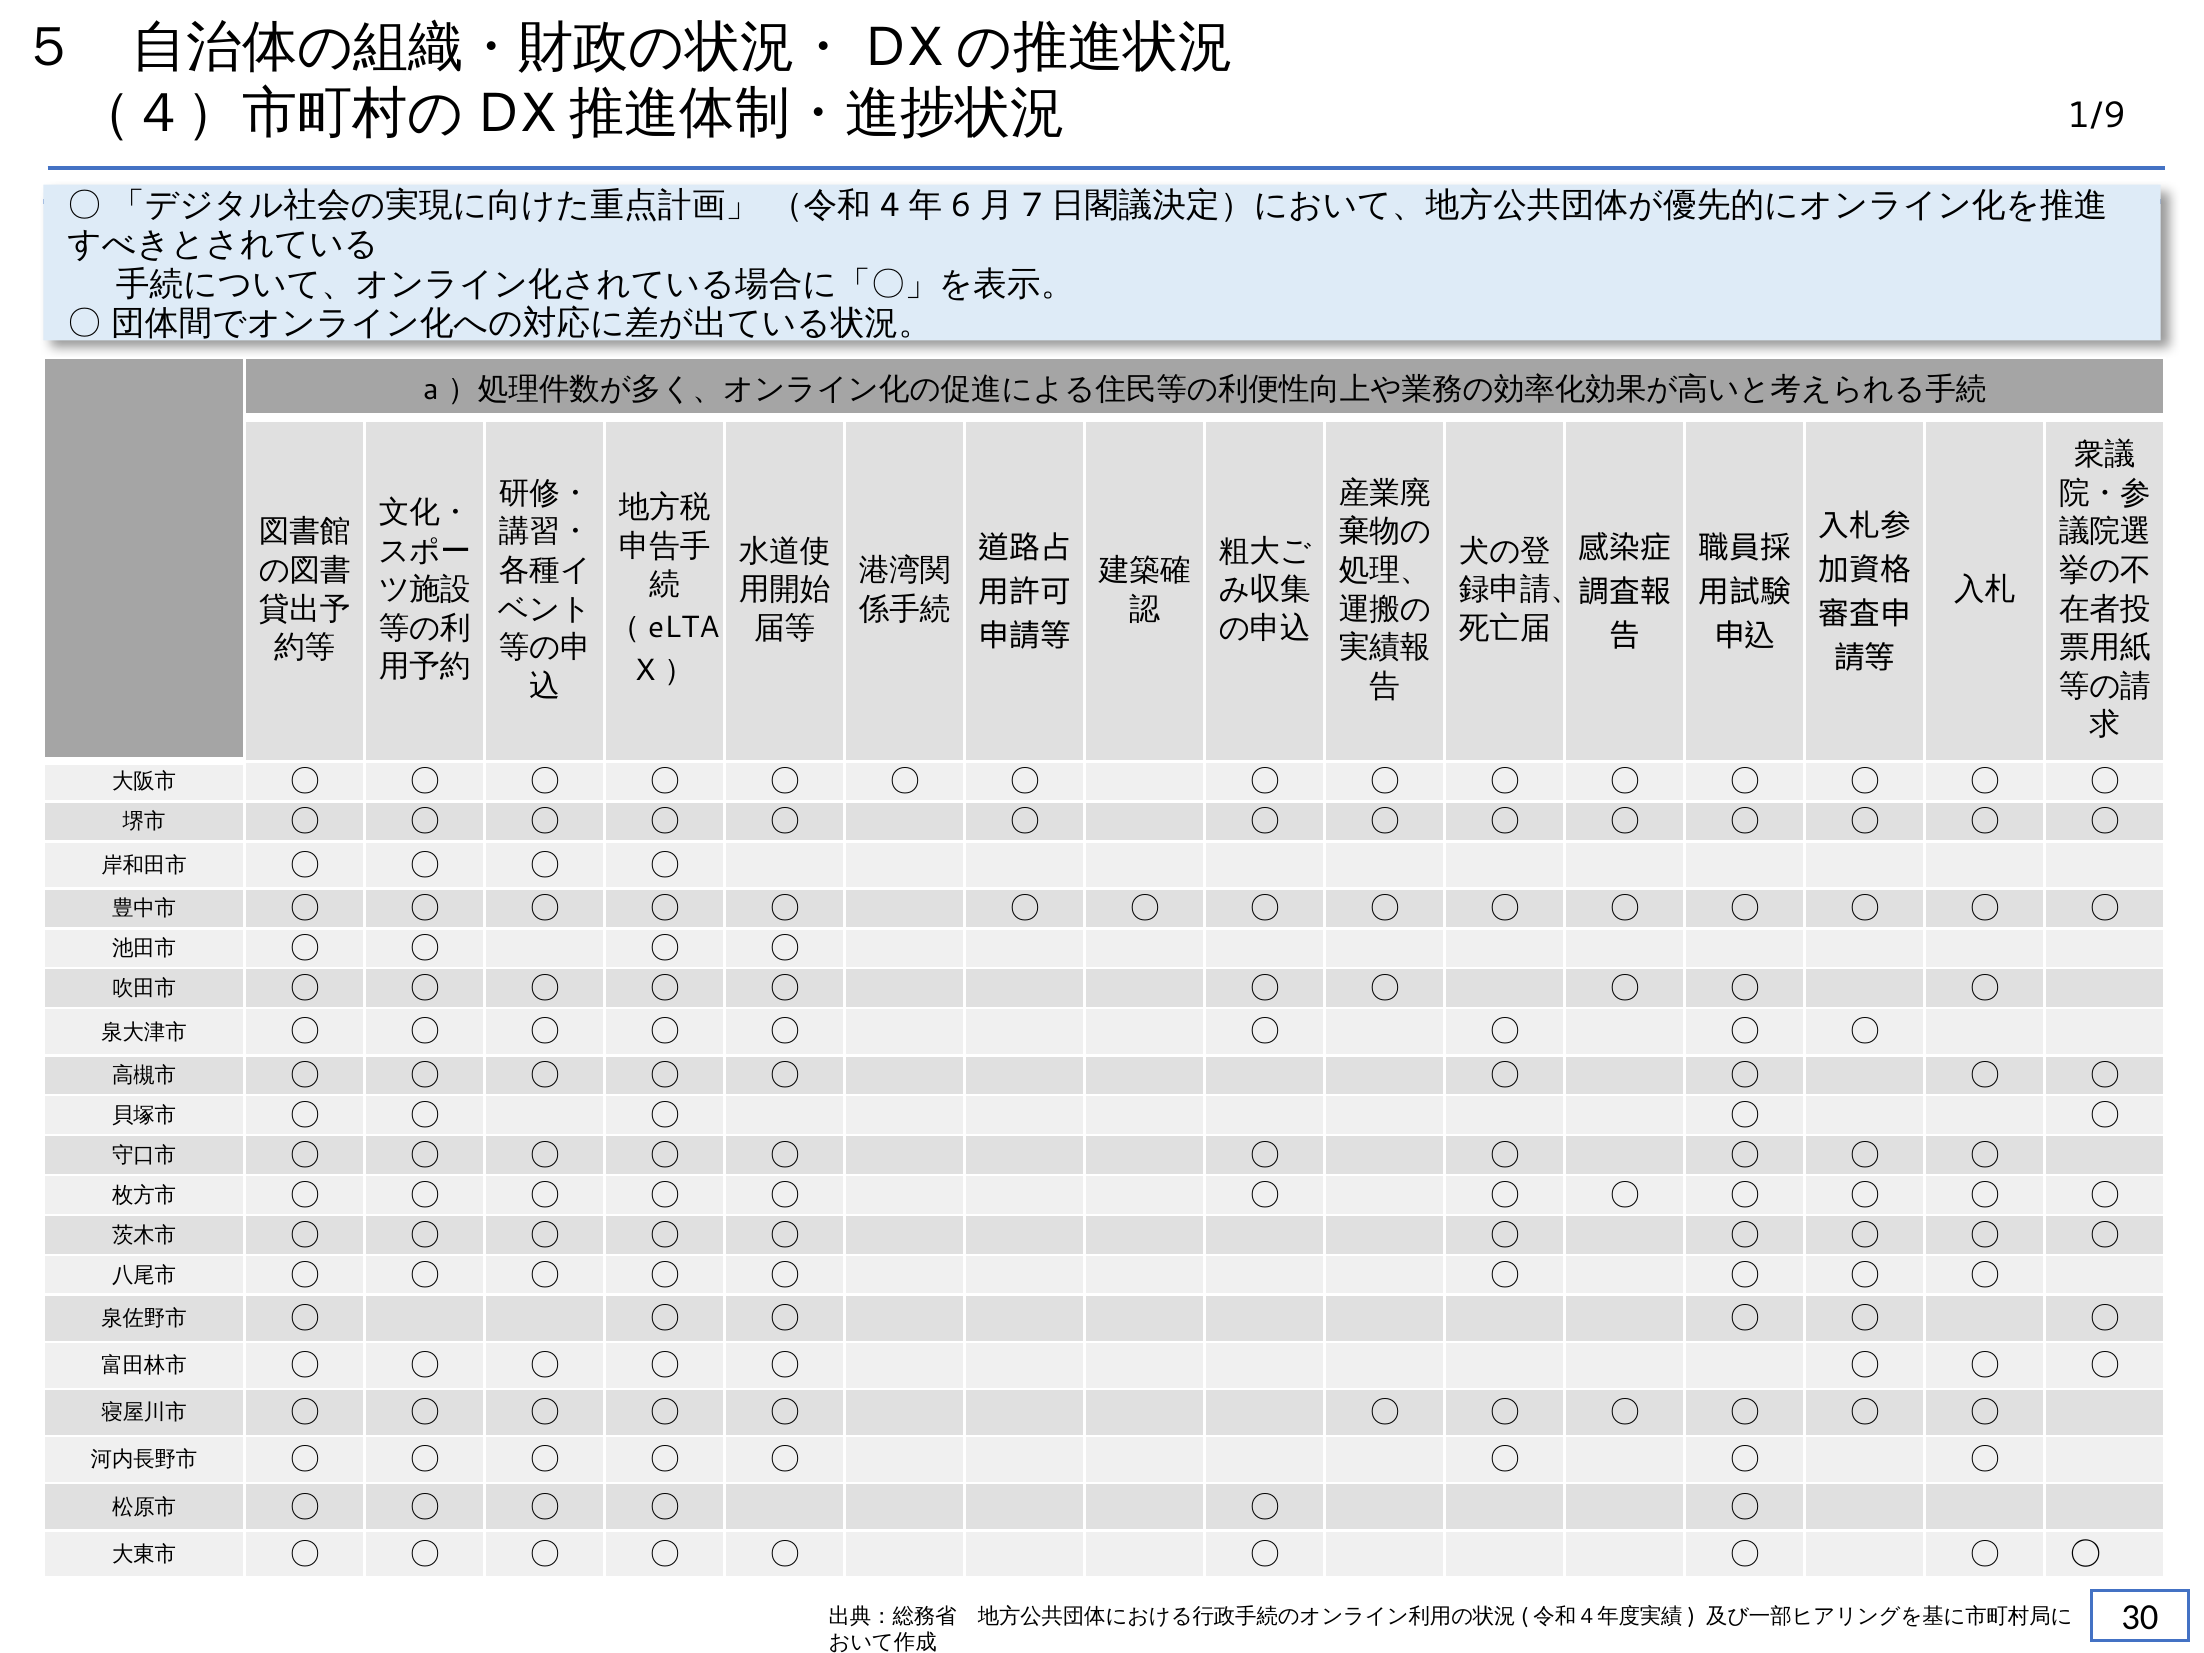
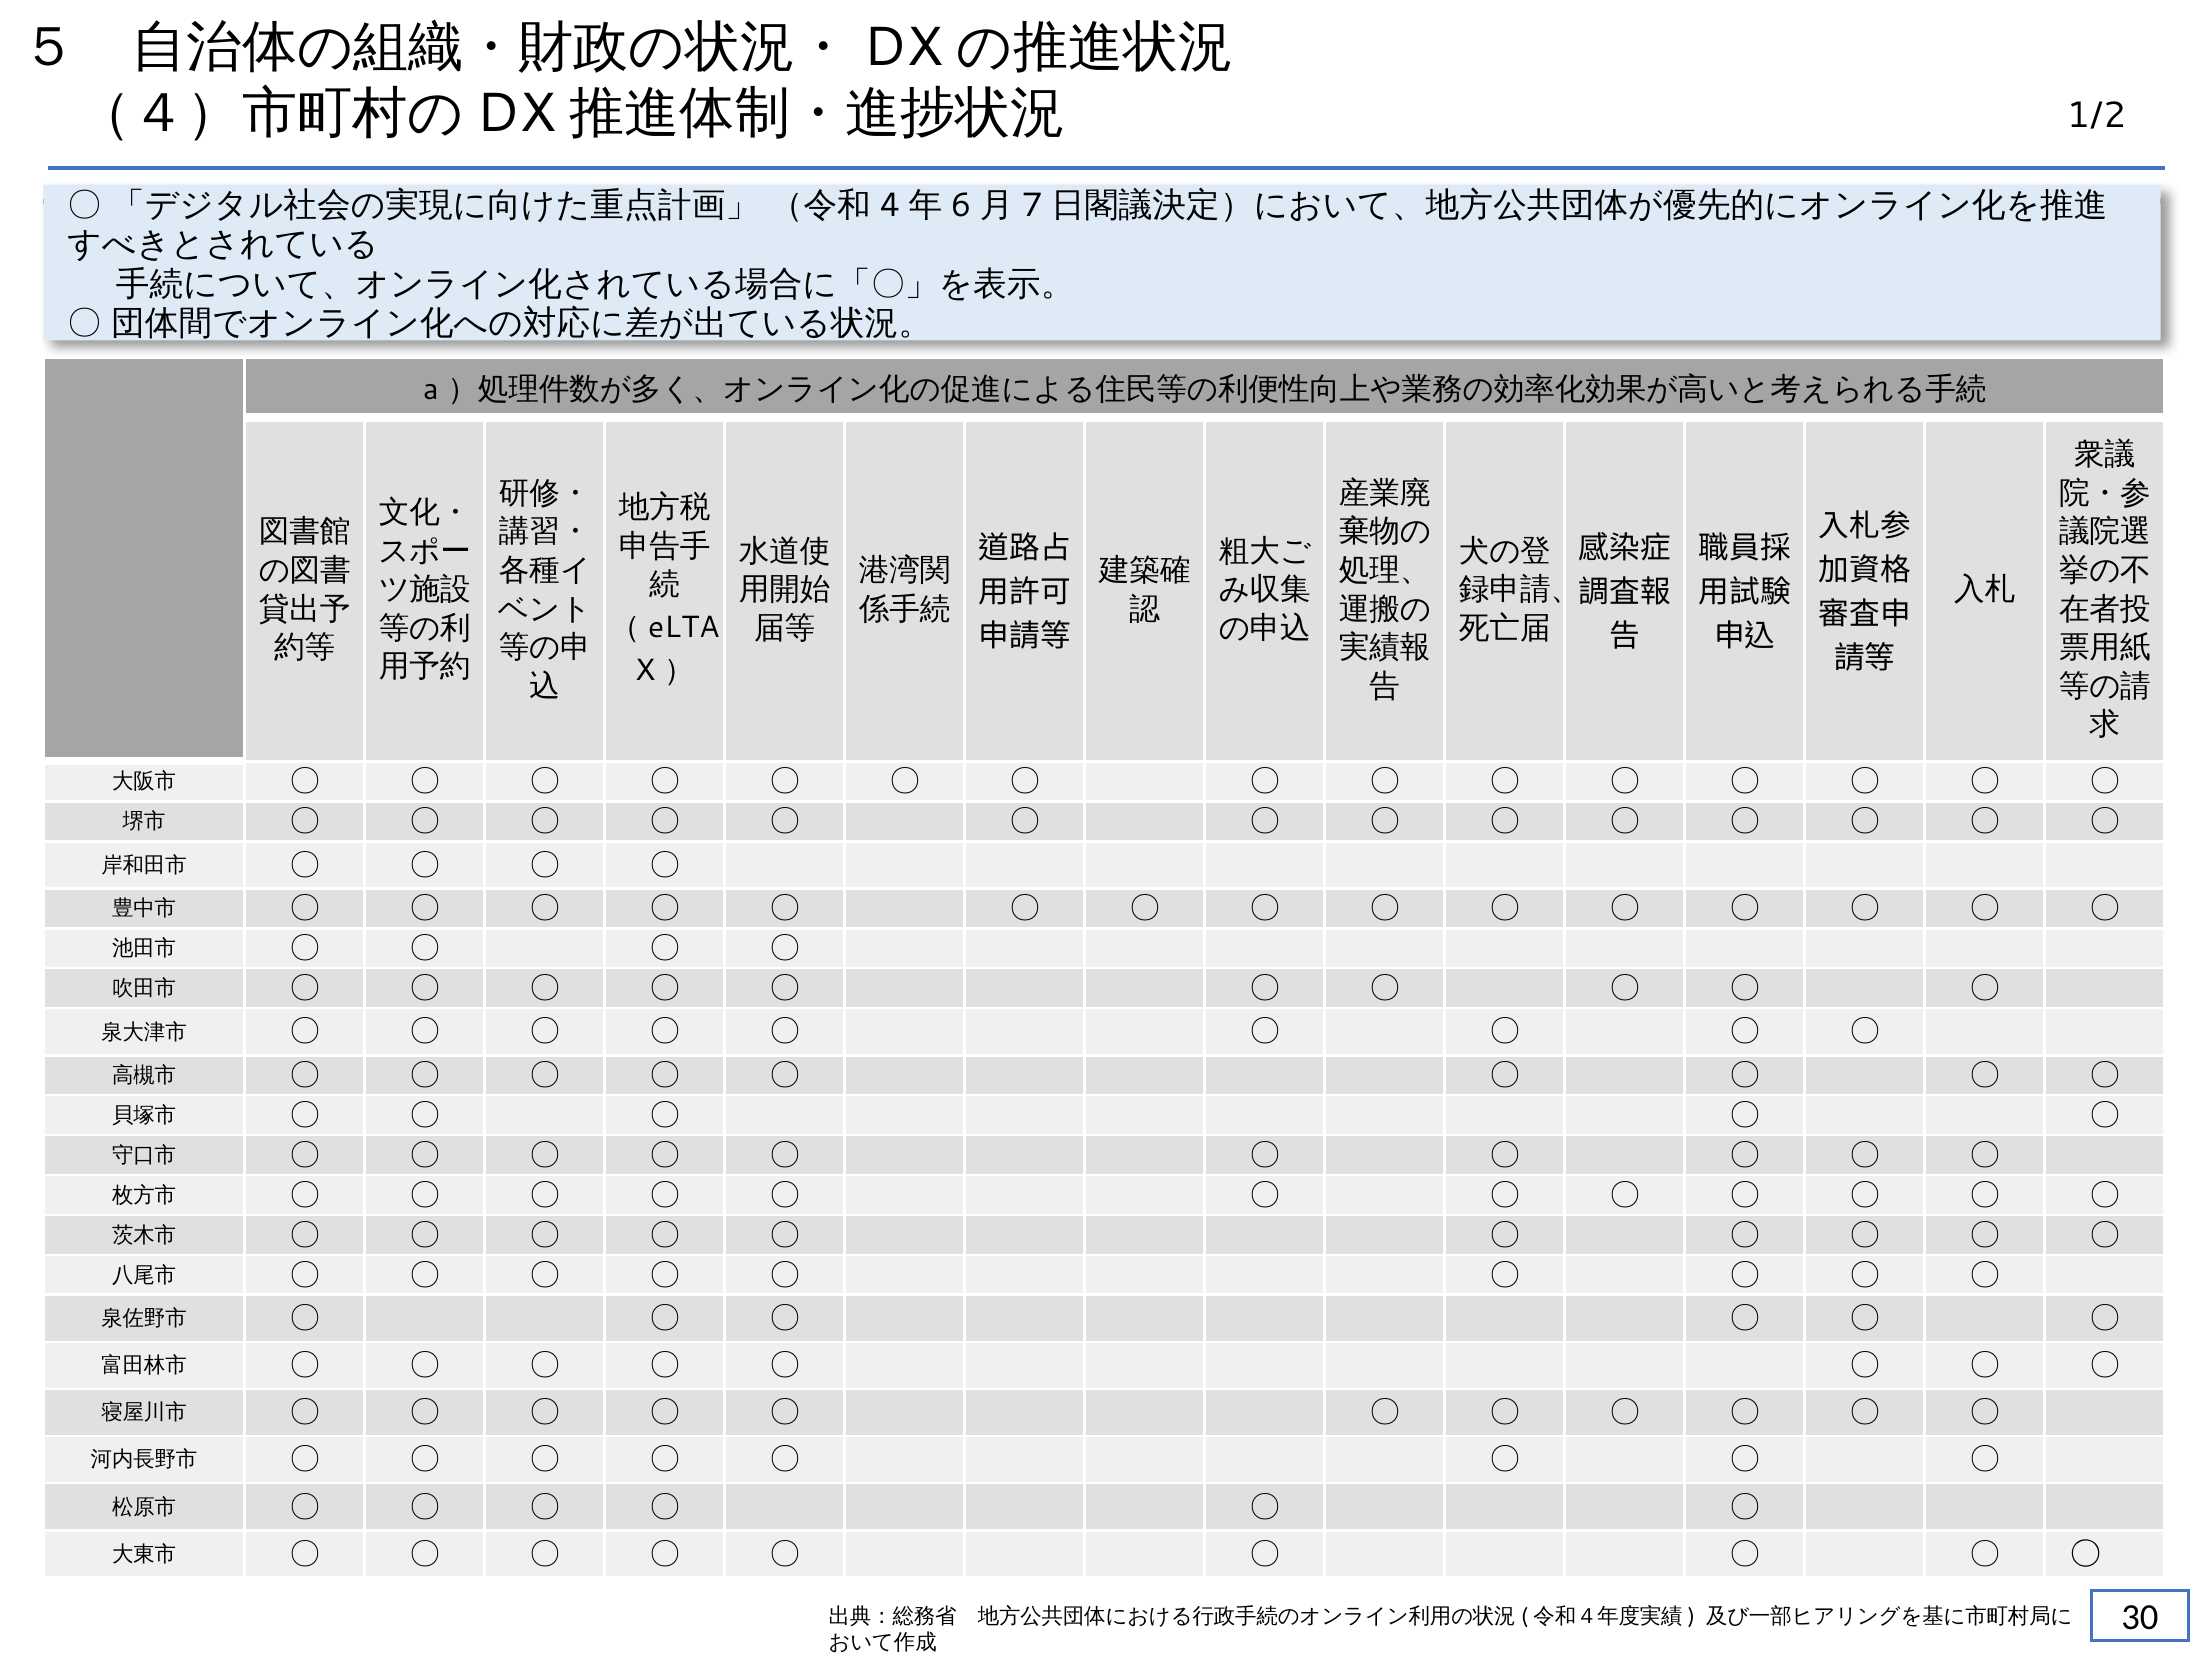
1/9: 1/9 -> 1/2
